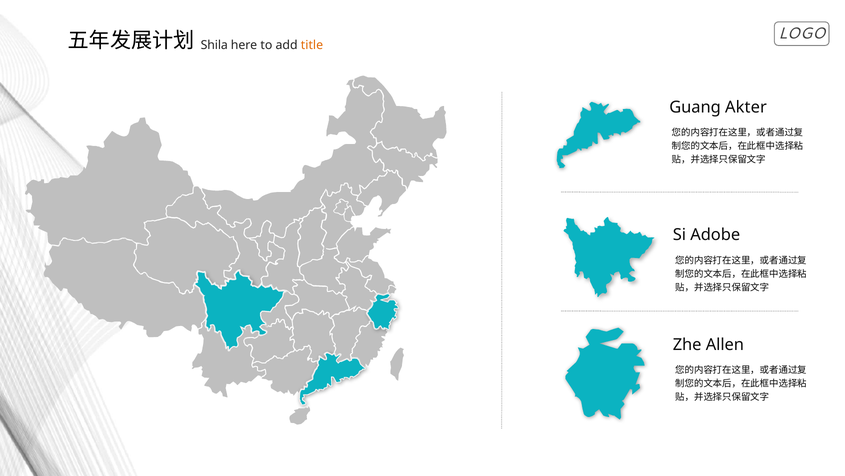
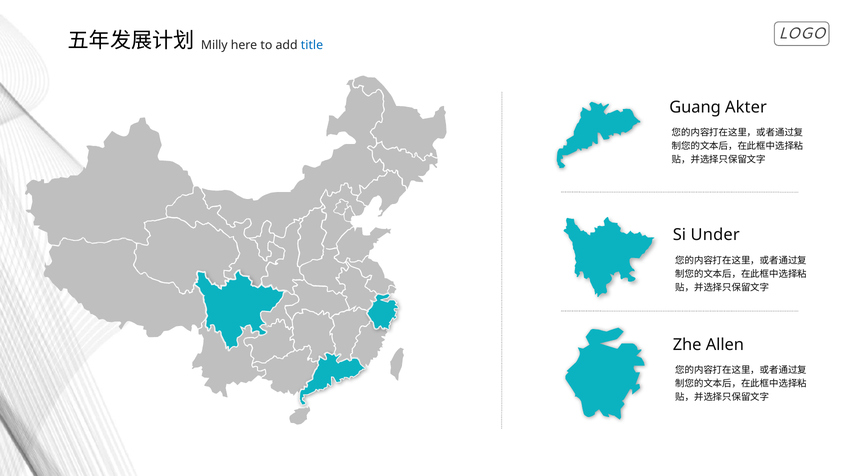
Shila: Shila -> Milly
title colour: orange -> blue
Adobe: Adobe -> Under
